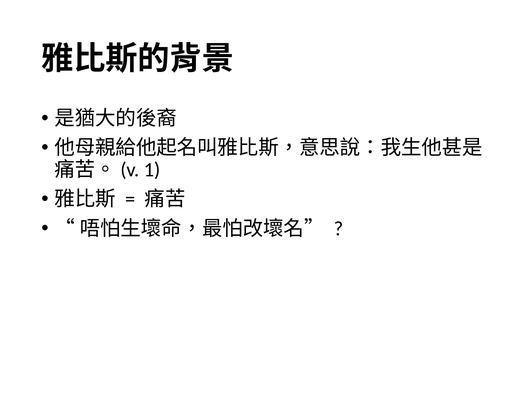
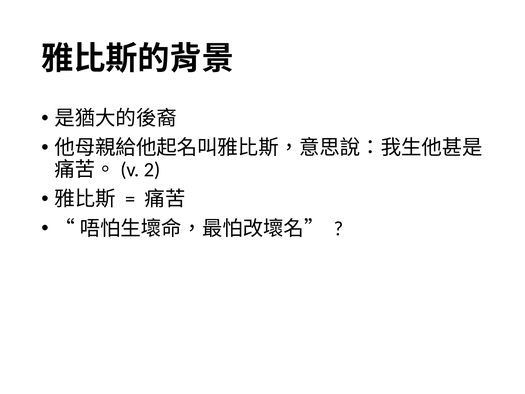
1: 1 -> 2
